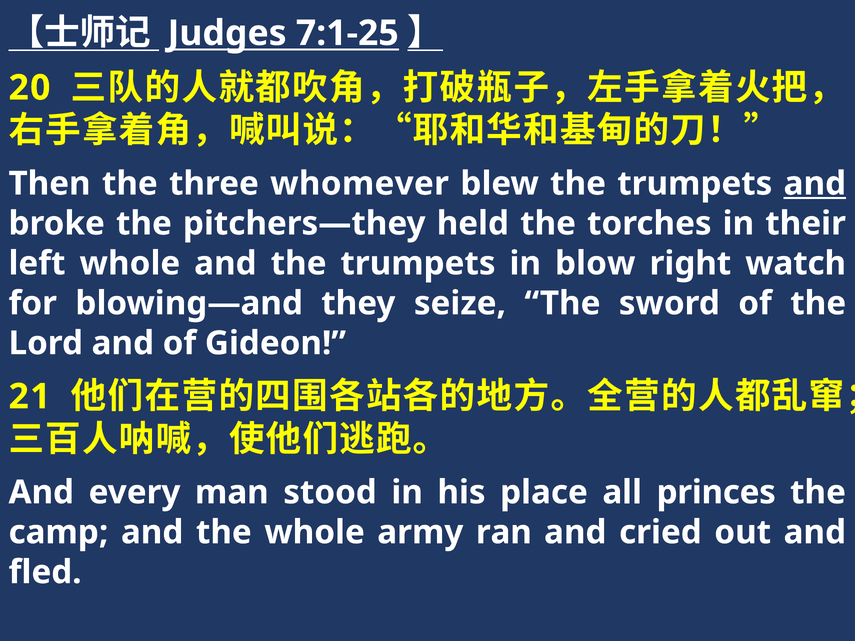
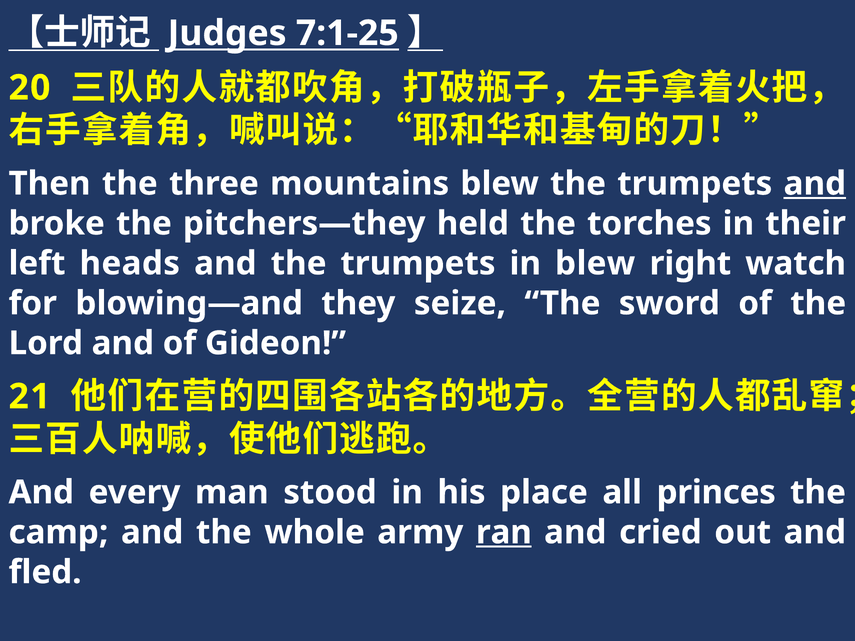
whomever: whomever -> mountains
left whole: whole -> heads
in blow: blow -> blew
ran underline: none -> present
